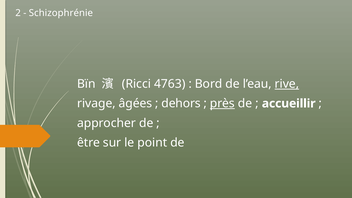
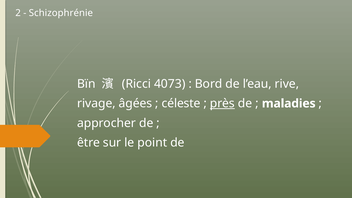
4763: 4763 -> 4073
rive underline: present -> none
dehors: dehors -> céleste
accueillir: accueillir -> maladies
